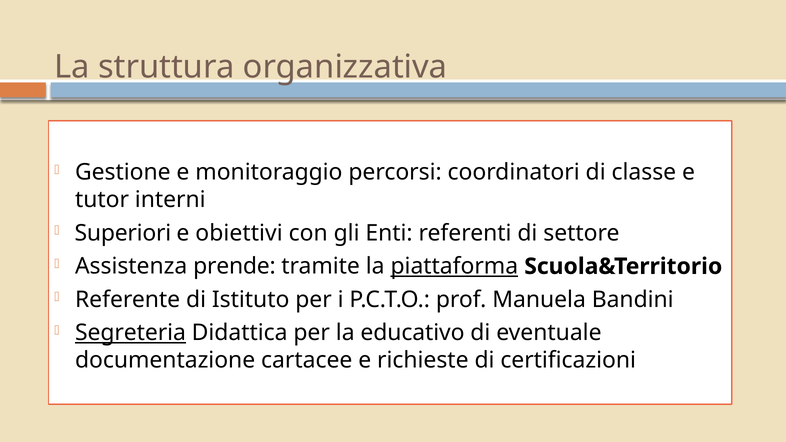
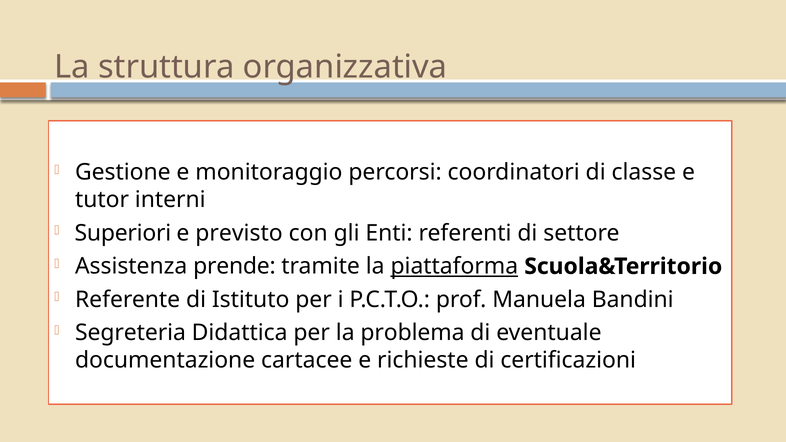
obiettivi: obiettivi -> previsto
Segreteria underline: present -> none
educativo: educativo -> problema
